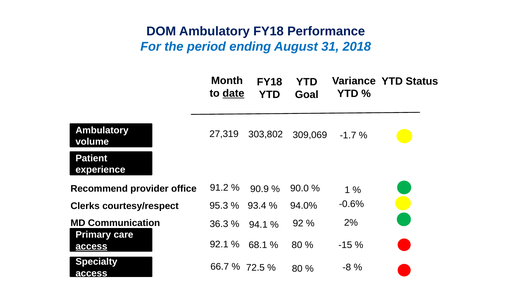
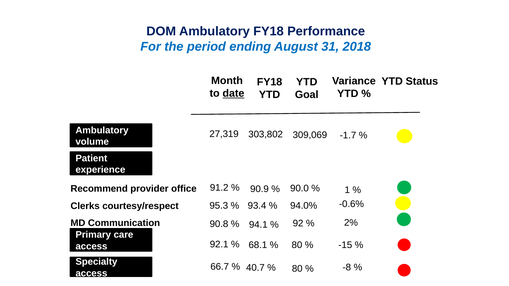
36.3: 36.3 -> 90.8
access at (91, 246) underline: present -> none
72.5: 72.5 -> 40.7
